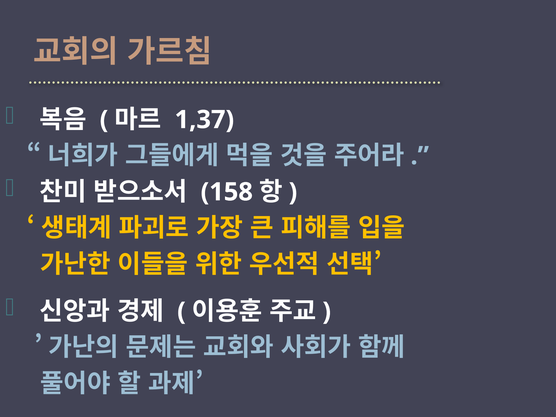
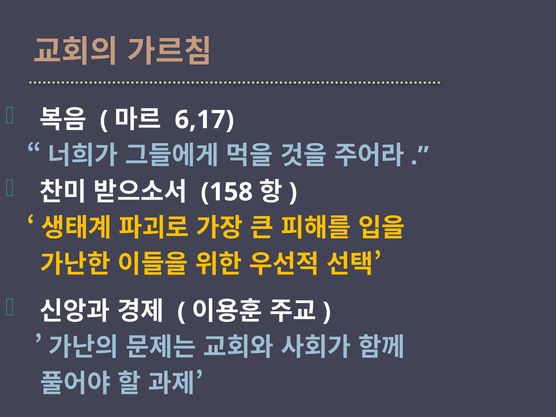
1,37: 1,37 -> 6,17
